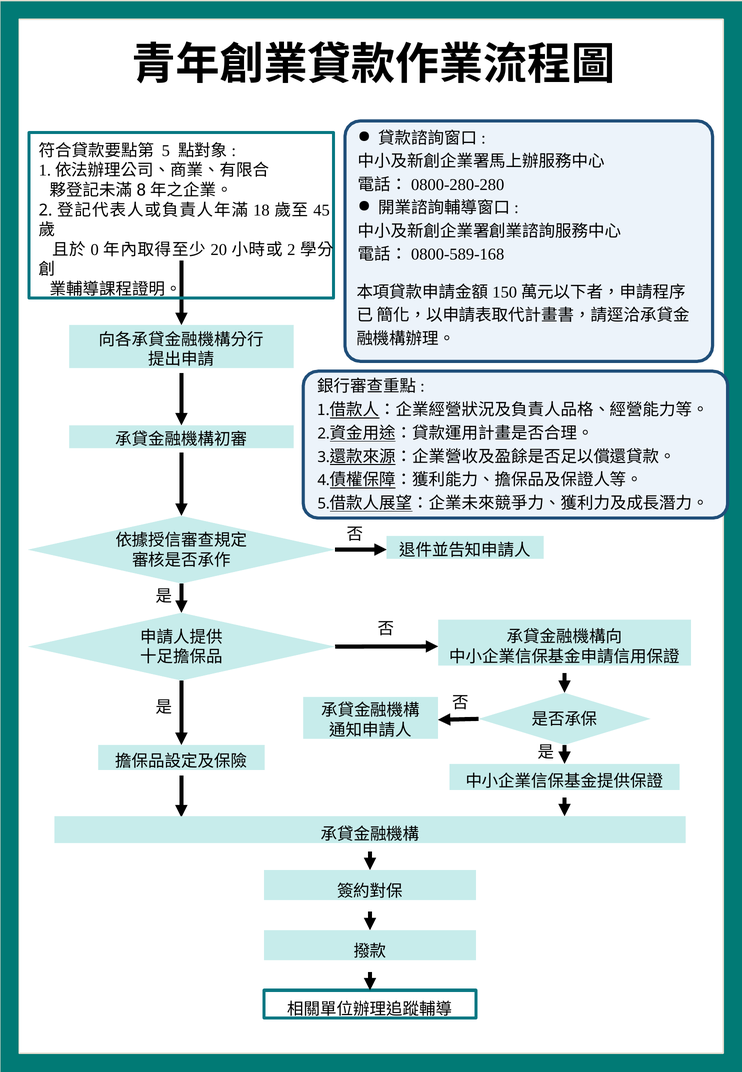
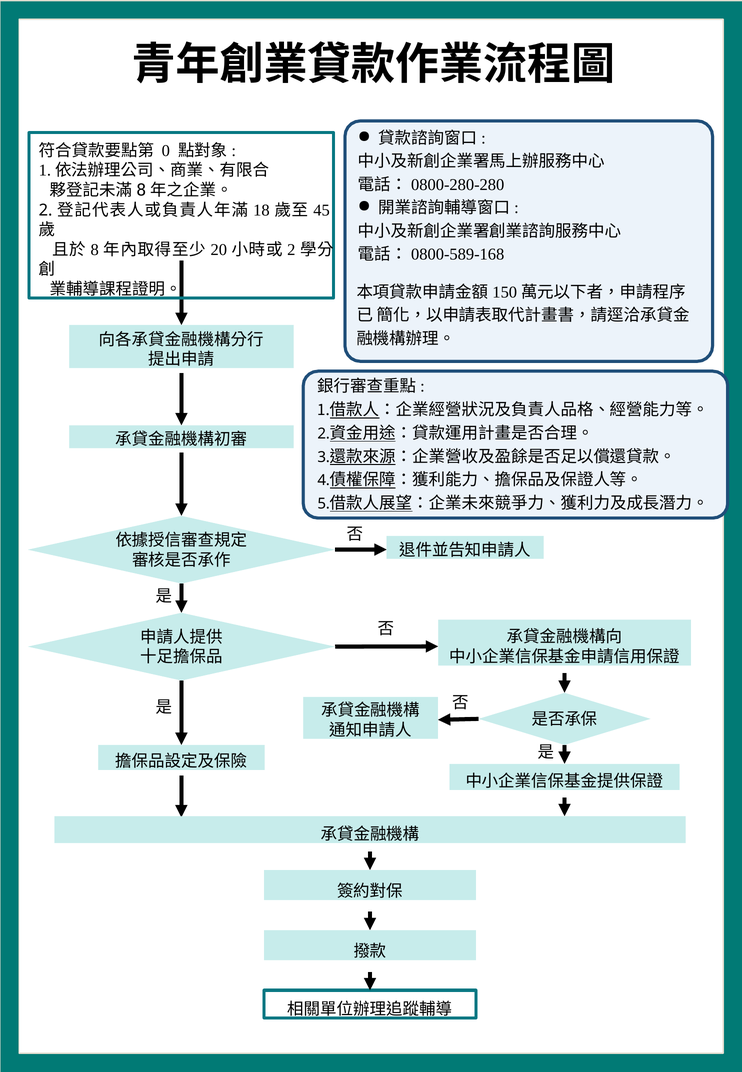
5: 5 -> 0
0: 0 -> 8
